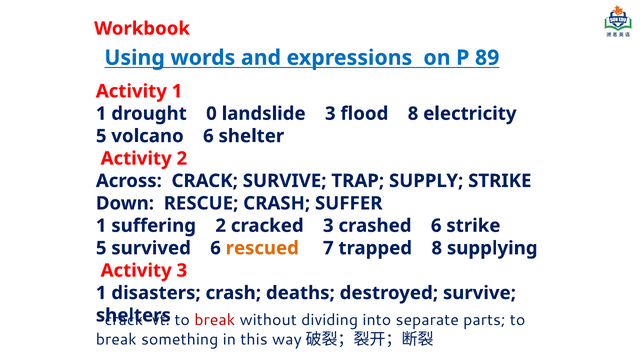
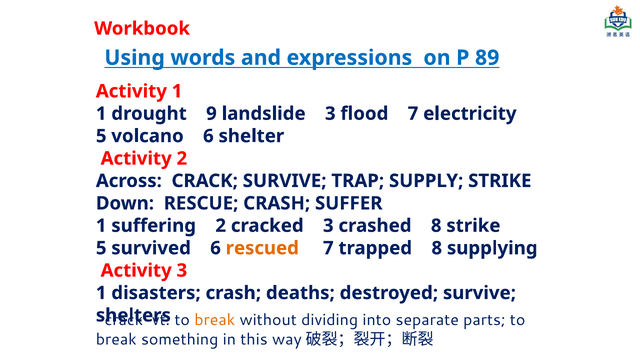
0: 0 -> 9
flood 8: 8 -> 7
crashed 6: 6 -> 8
break at (215, 320) colour: red -> orange
